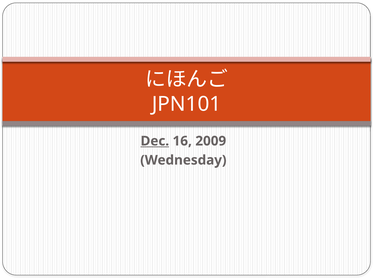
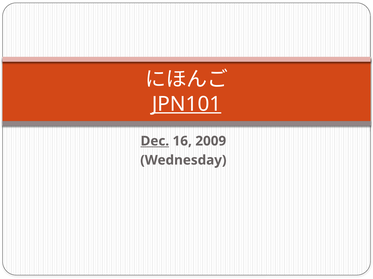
JPN101 underline: none -> present
